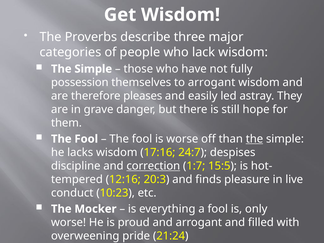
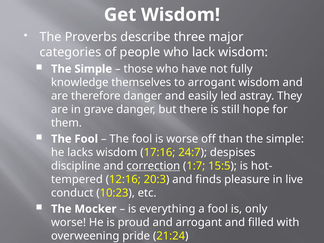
possession: possession -> knowledge
therefore pleases: pleases -> danger
the at (254, 139) underline: present -> none
